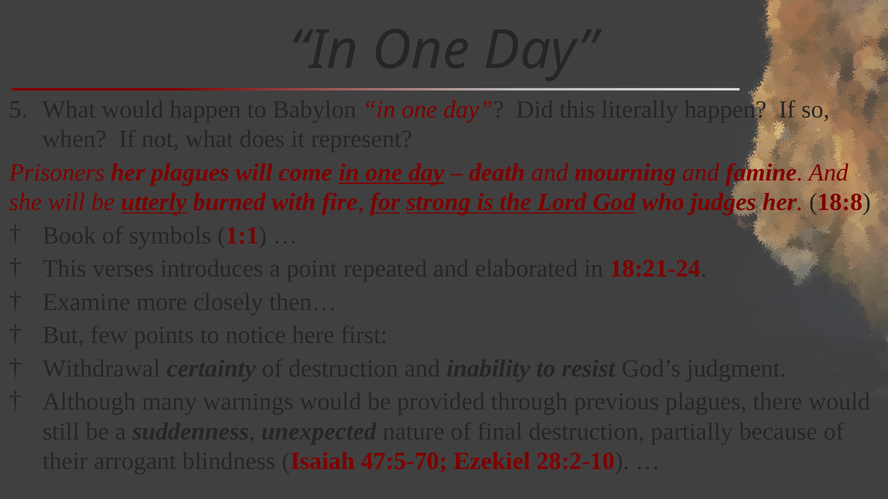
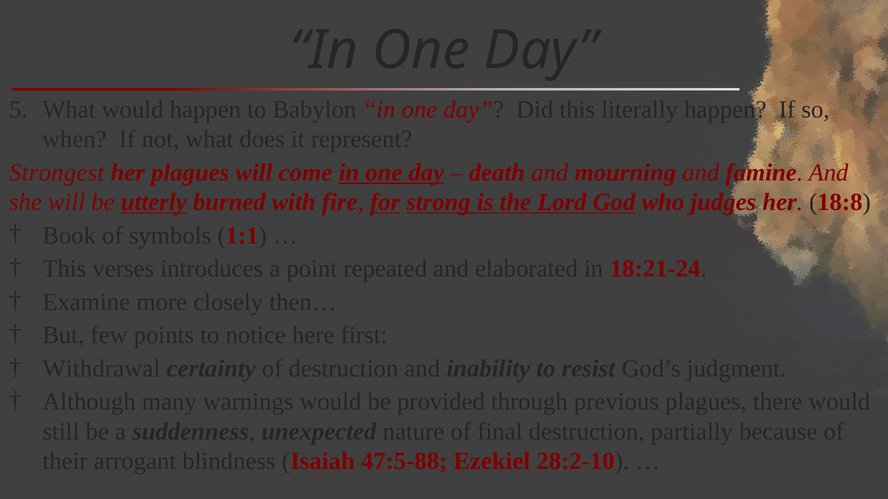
Prisoners: Prisoners -> Strongest
47:5-70: 47:5-70 -> 47:5-88
